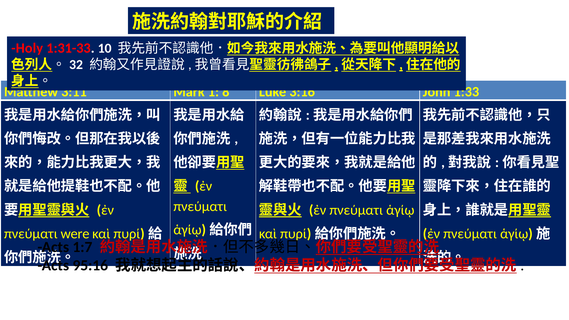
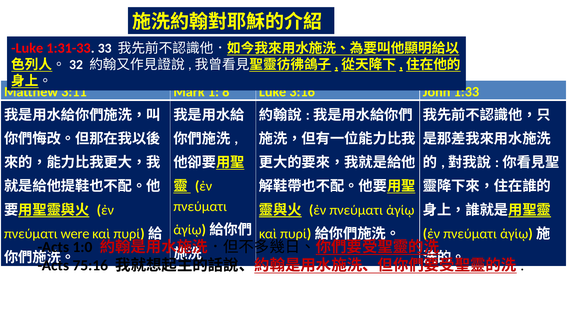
Holy at (27, 48): Holy -> Luke
10: 10 -> 33
1:7: 1:7 -> 1:0
95:16: 95:16 -> 75:16
